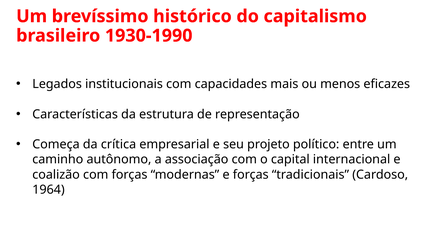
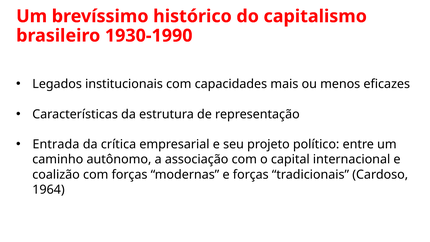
Começa: Começa -> Entrada
